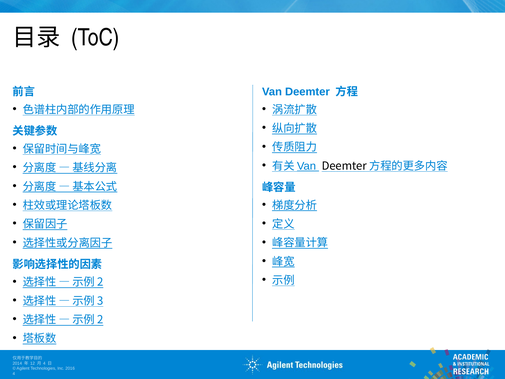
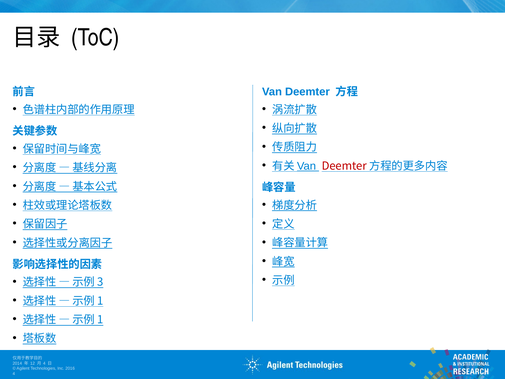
Deemter at (344, 166) colour: black -> red
2 at (100, 282): 2 -> 3
3 at (100, 301): 3 -> 1
2 at (100, 320): 2 -> 1
